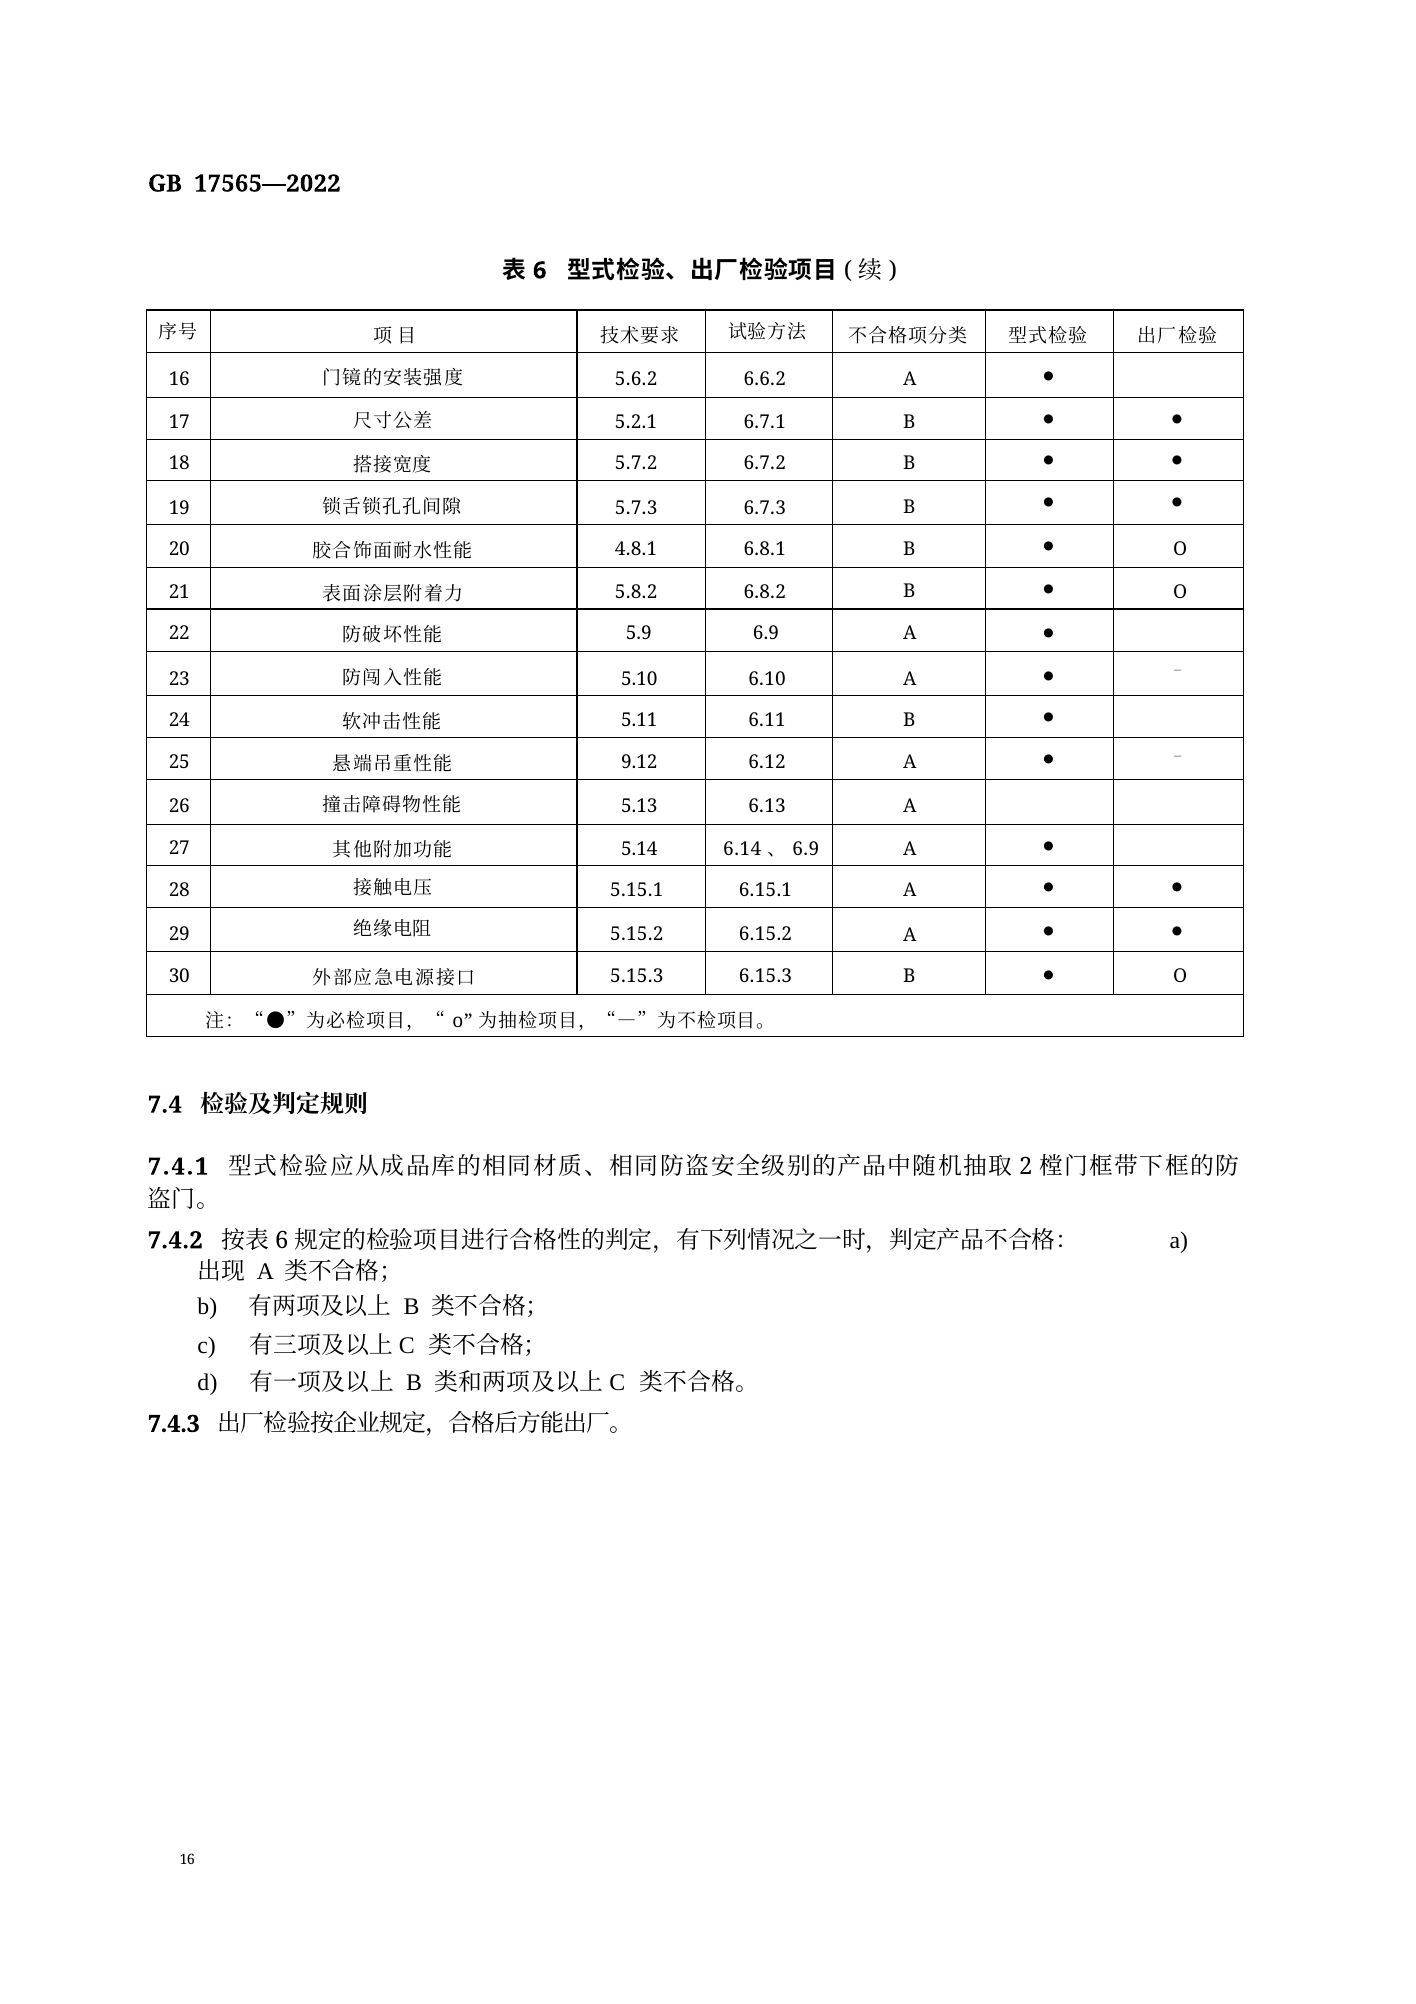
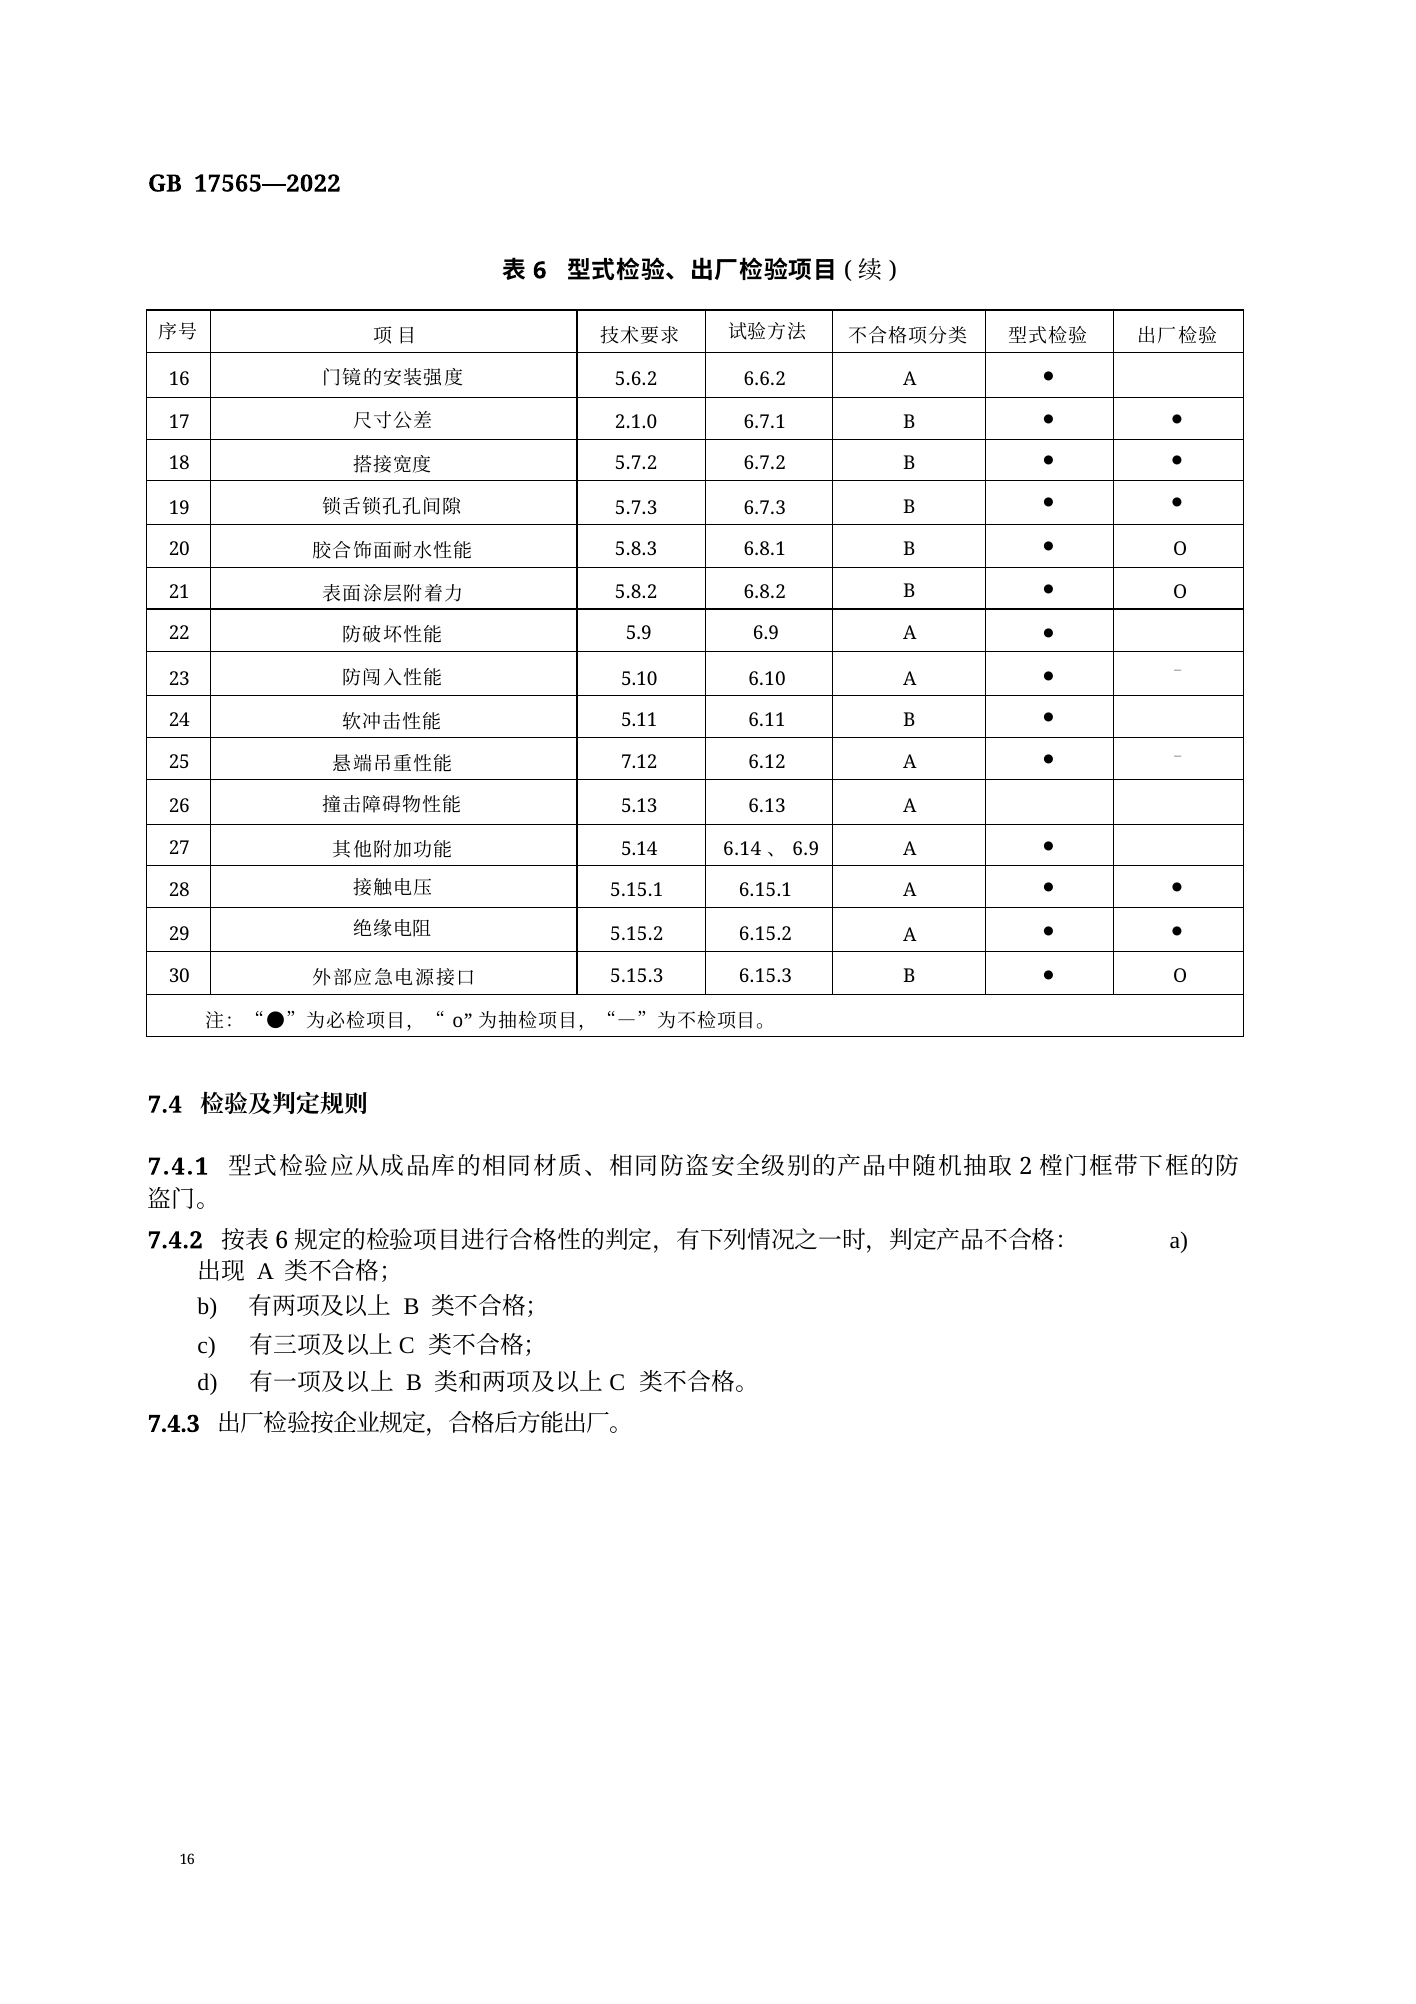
5.2.1: 5.2.1 -> 2.1.0
4.8.1: 4.8.1 -> 5.8.3
9.12: 9.12 -> 7.12
